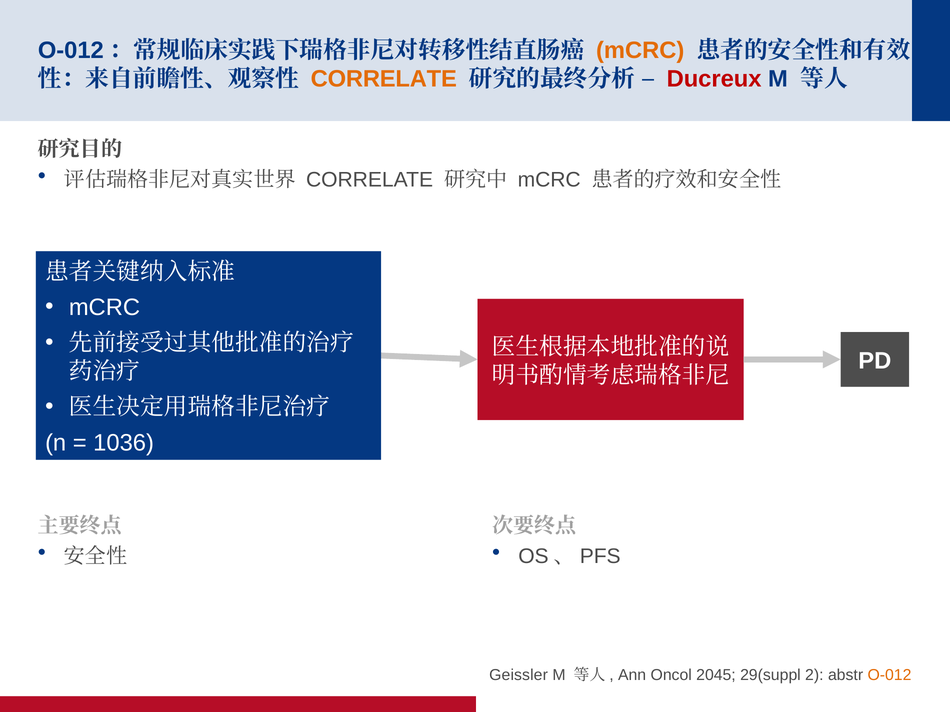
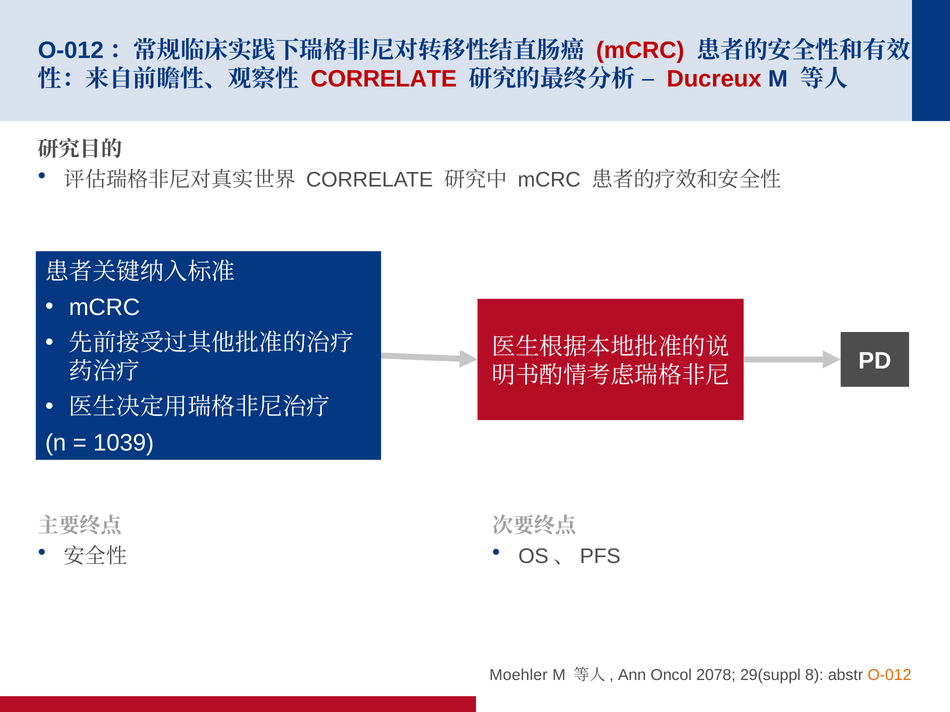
mCRC at (640, 50) colour: orange -> red
CORRELATE at (384, 79) colour: orange -> red
1036: 1036 -> 1039
Geissler: Geissler -> Moehler
2045: 2045 -> 2078
2: 2 -> 8
